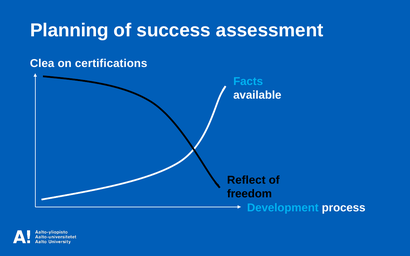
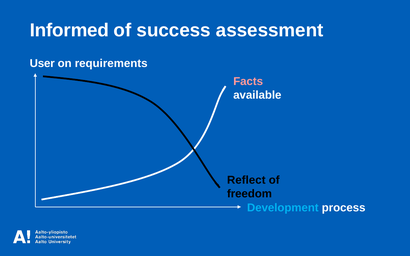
Planning: Planning -> Informed
Clea: Clea -> User
certifications: certifications -> requirements
Facts colour: light blue -> pink
